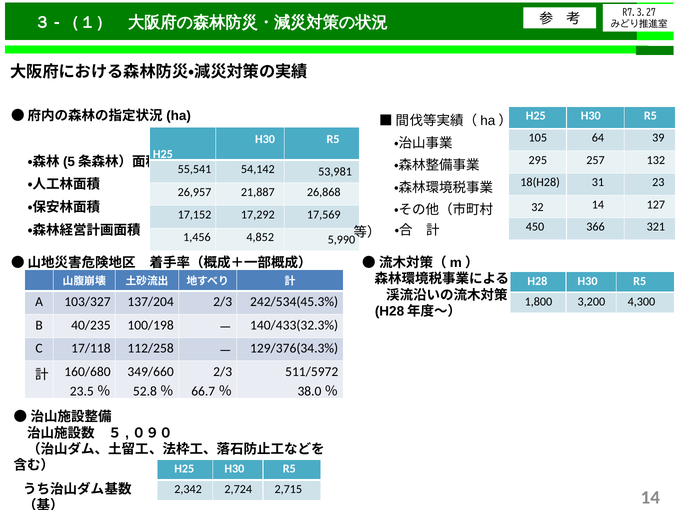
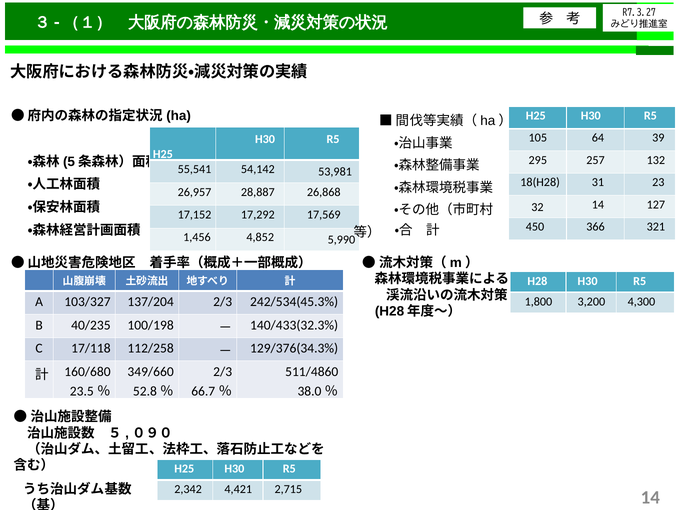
21,887: 21,887 -> 28,887
511/5972: 511/5972 -> 511/4860
2,724: 2,724 -> 4,421
